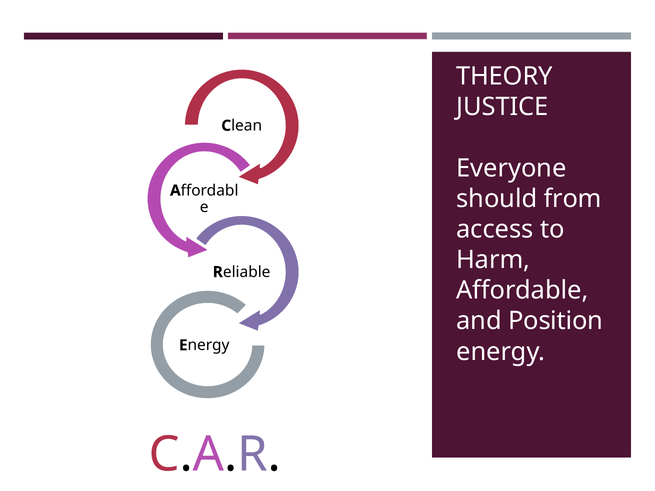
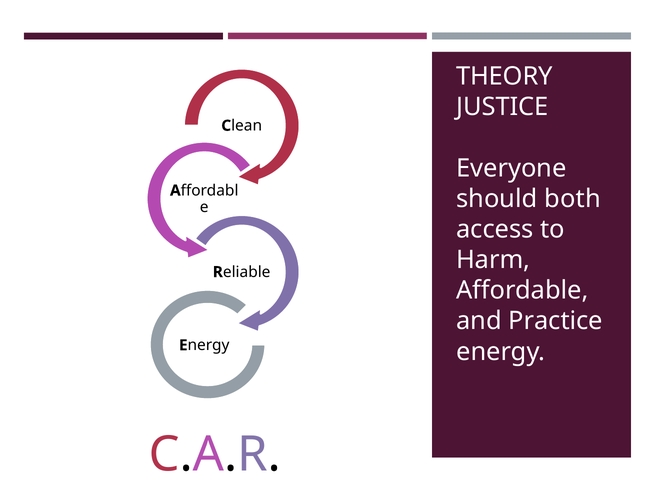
from: from -> both
Position: Position -> Practice
